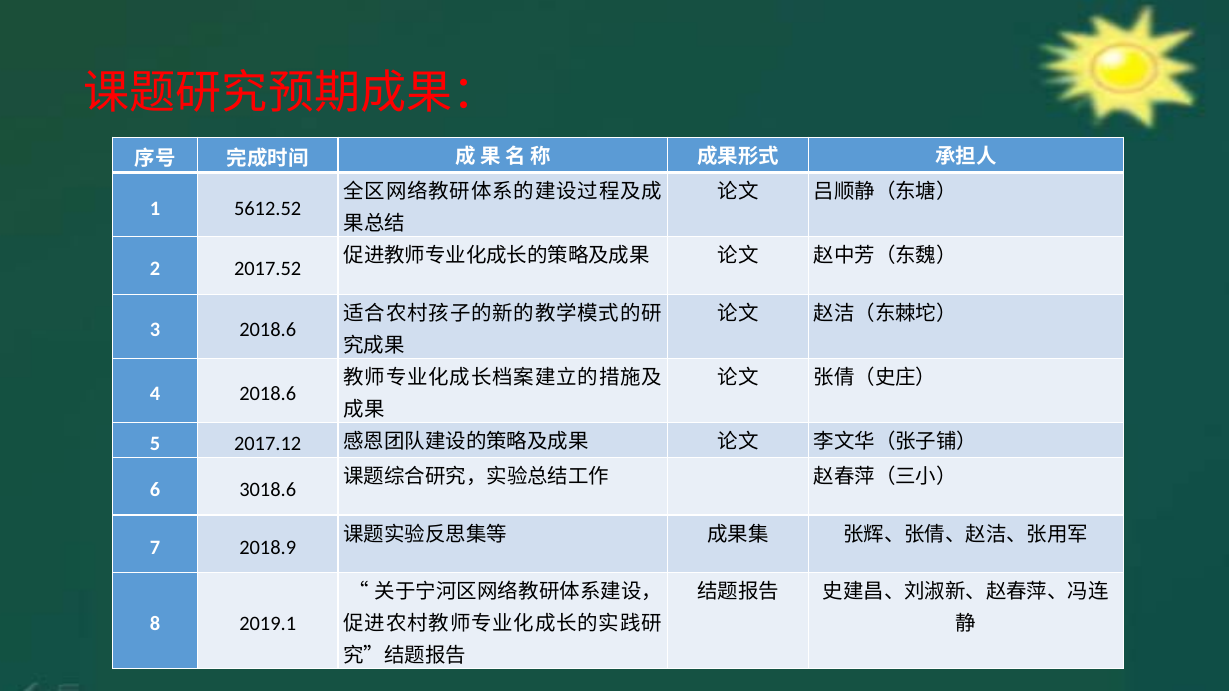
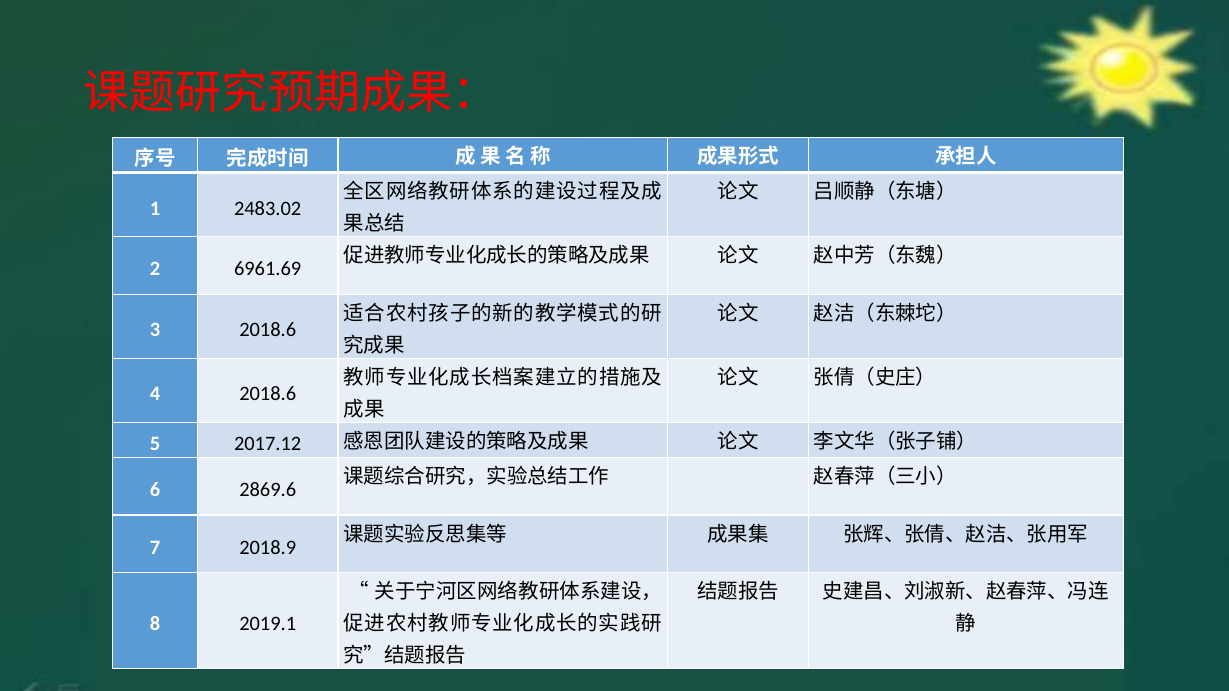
5612.52: 5612.52 -> 2483.02
2017.52: 2017.52 -> 6961.69
3018.6: 3018.6 -> 2869.6
